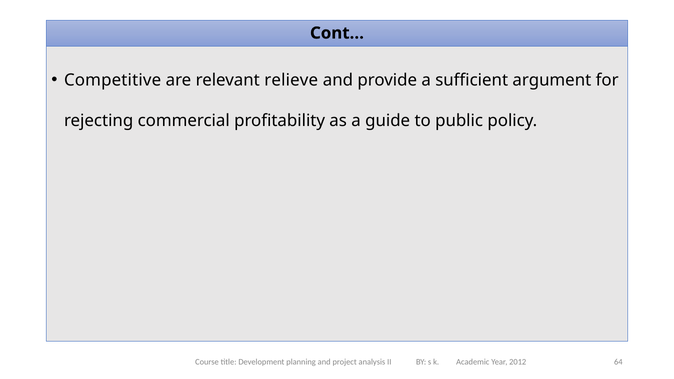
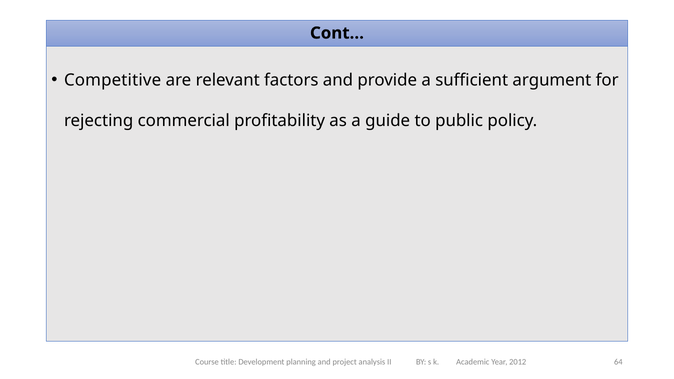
relieve: relieve -> factors
